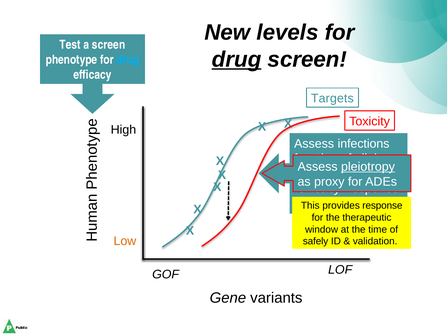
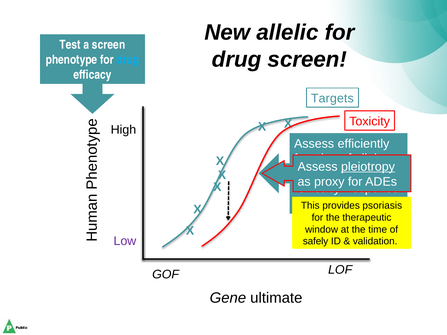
levels: levels -> allelic
drug at (237, 59) underline: present -> none
infections: infections -> efficiently
provides response: response -> psoriasis
Low colour: orange -> purple
variants: variants -> ultimate
